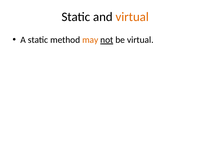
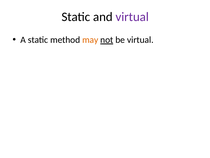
virtual at (132, 17) colour: orange -> purple
